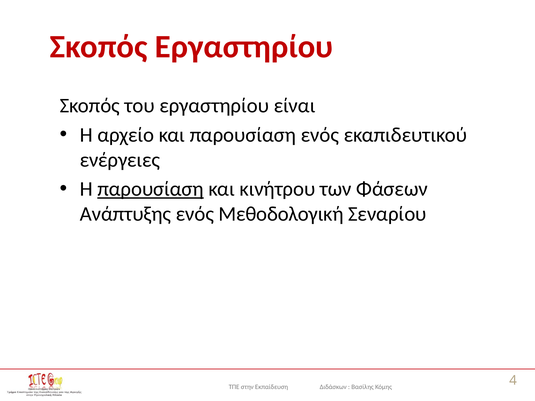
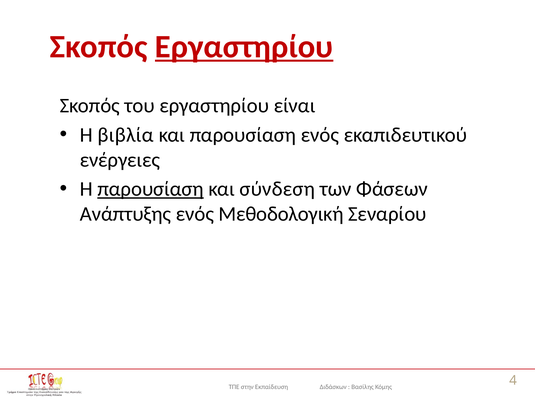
Εργαστηρίου at (244, 47) underline: none -> present
αρχείο: αρχείο -> βιβλία
κινήτρου: κινήτρου -> σύνδεση
